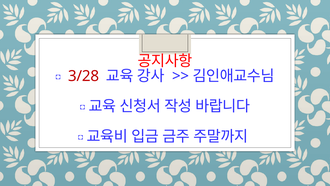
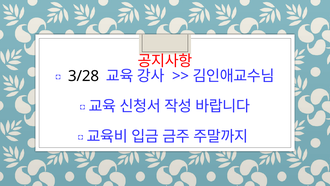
3/28 colour: red -> black
